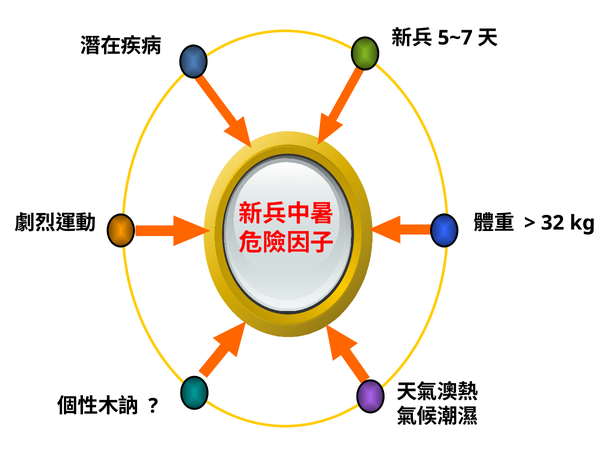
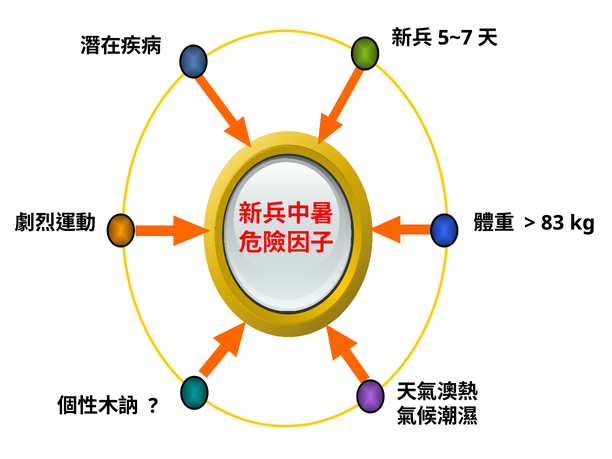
32: 32 -> 83
